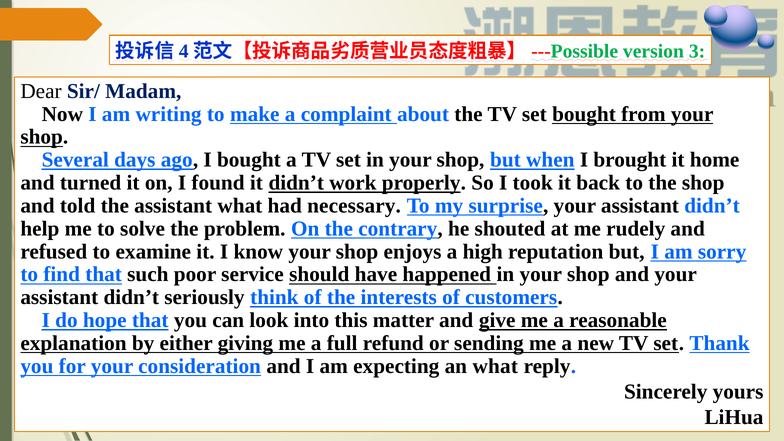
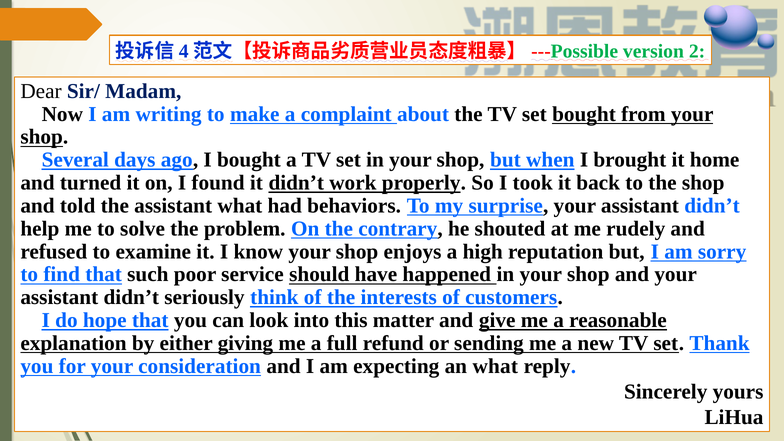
3: 3 -> 2
necessary: necessary -> behaviors
